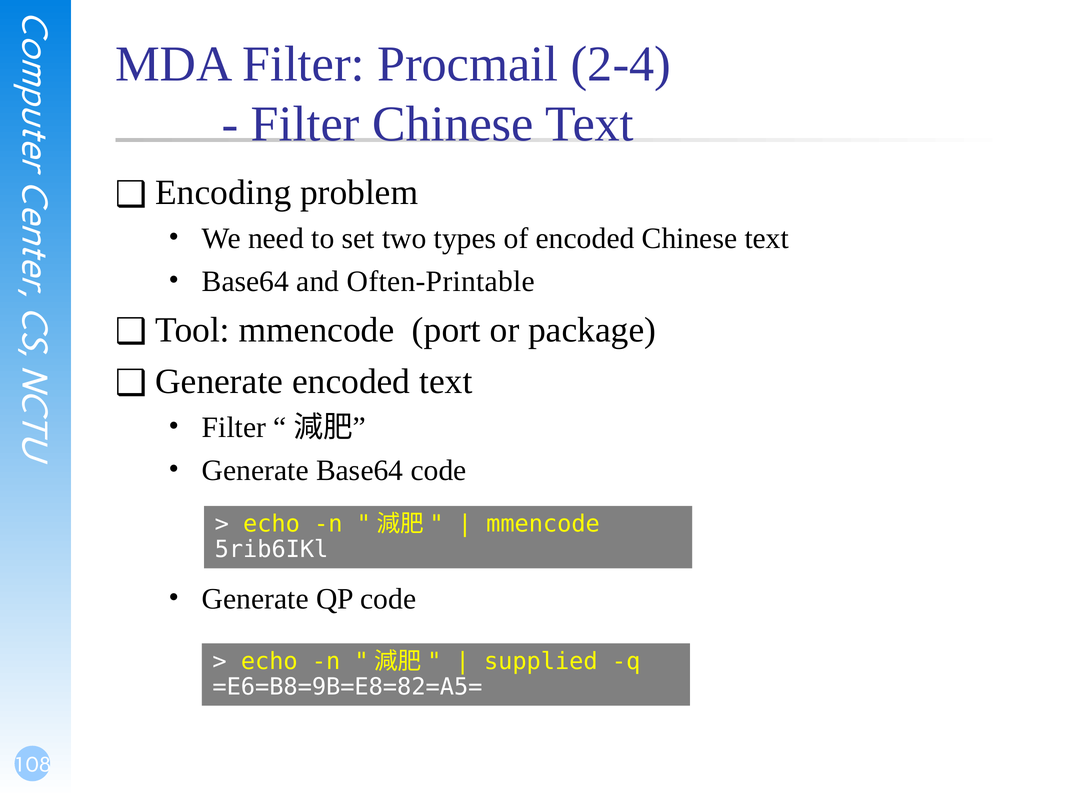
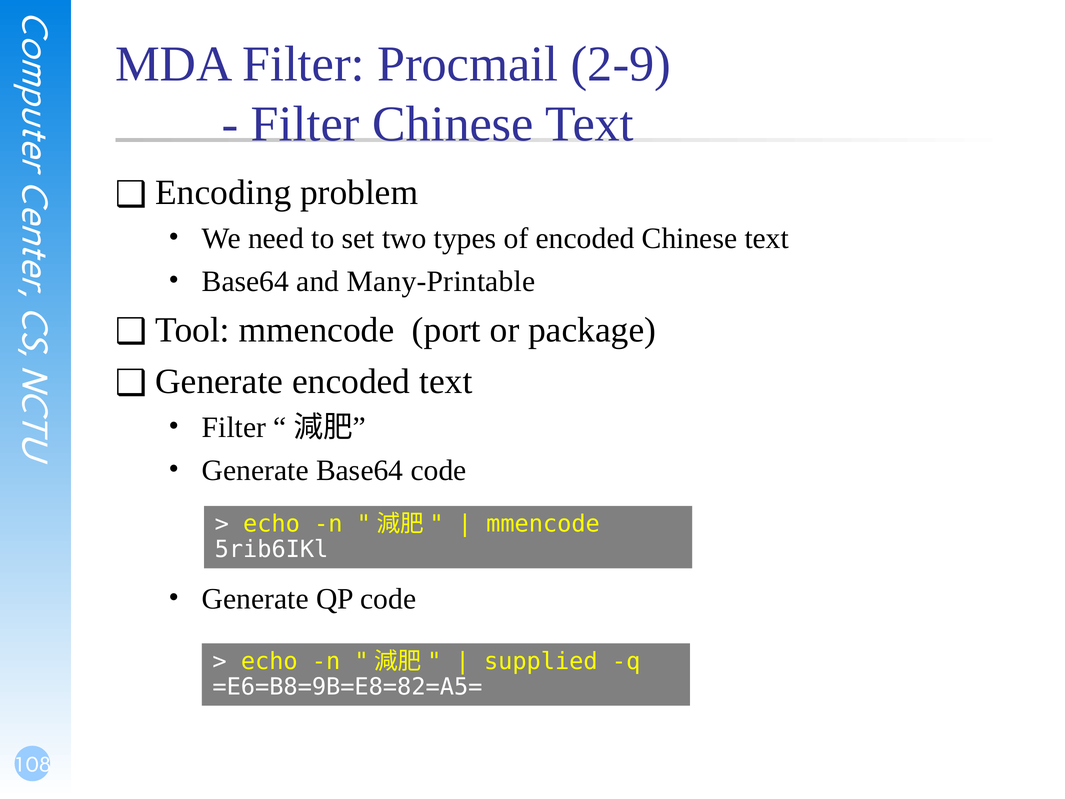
2-4: 2-4 -> 2-9
Often-Printable: Often-Printable -> Many-Printable
